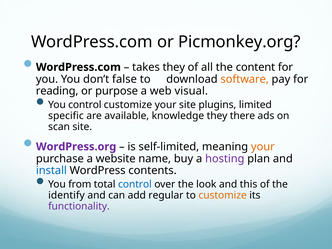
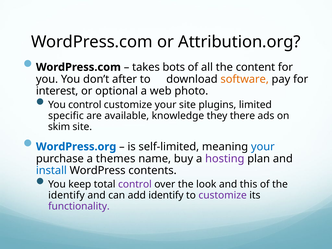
Picmonkey.org: Picmonkey.org -> Attribution.org
takes they: they -> bots
false: false -> after
reading: reading -> interest
purpose: purpose -> optional
visual: visual -> photo
scan: scan -> skim
WordPress.org colour: purple -> blue
your at (263, 147) colour: orange -> blue
website: website -> themes
from: from -> keep
control at (135, 184) colour: blue -> purple
add regular: regular -> identify
customize at (223, 195) colour: orange -> purple
